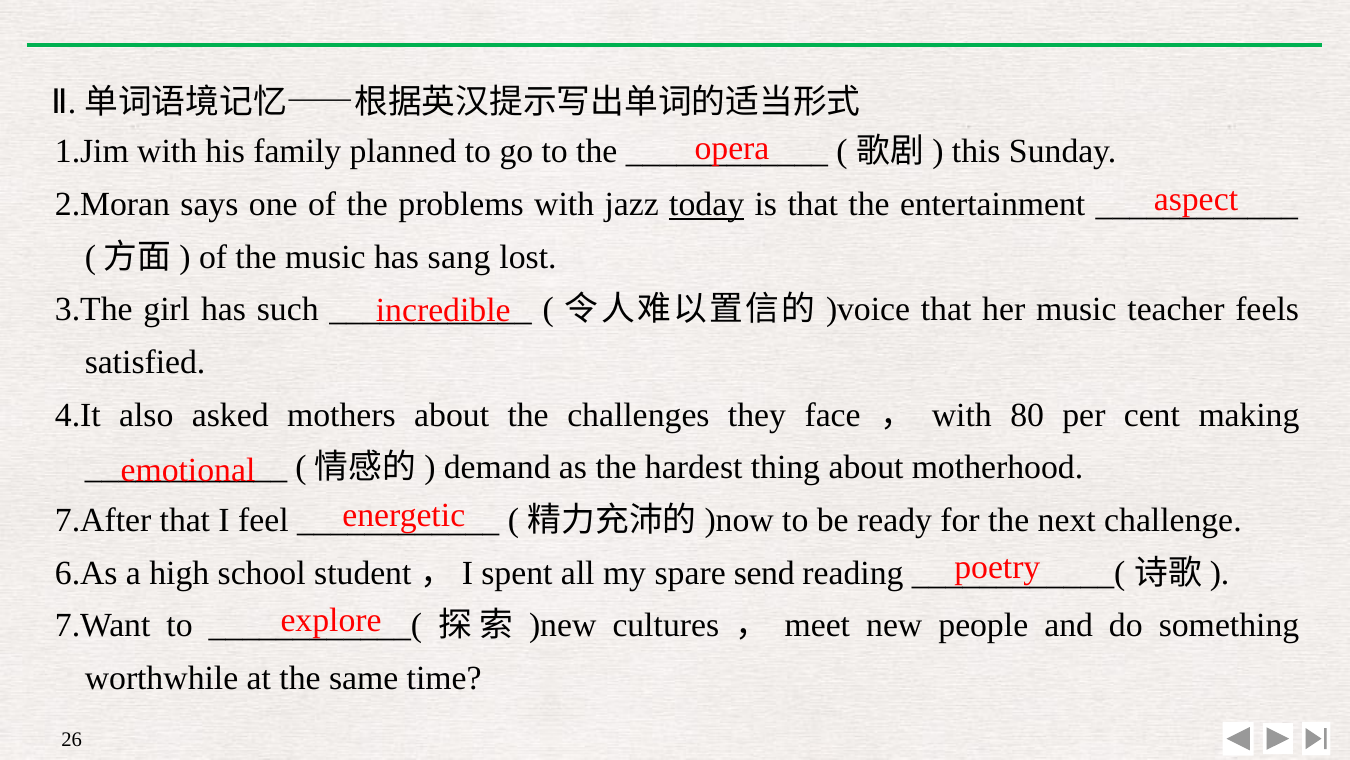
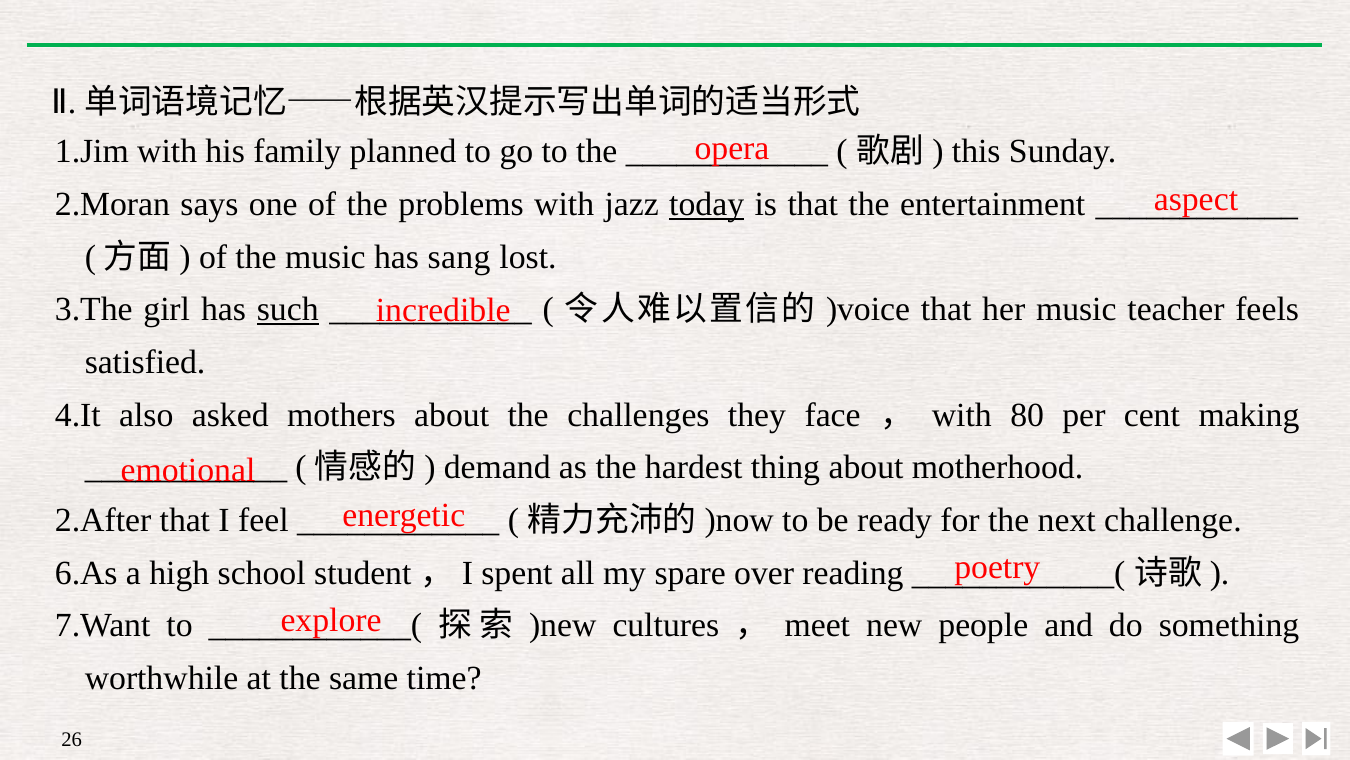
such underline: none -> present
7.After: 7.After -> 2.After
send: send -> over
